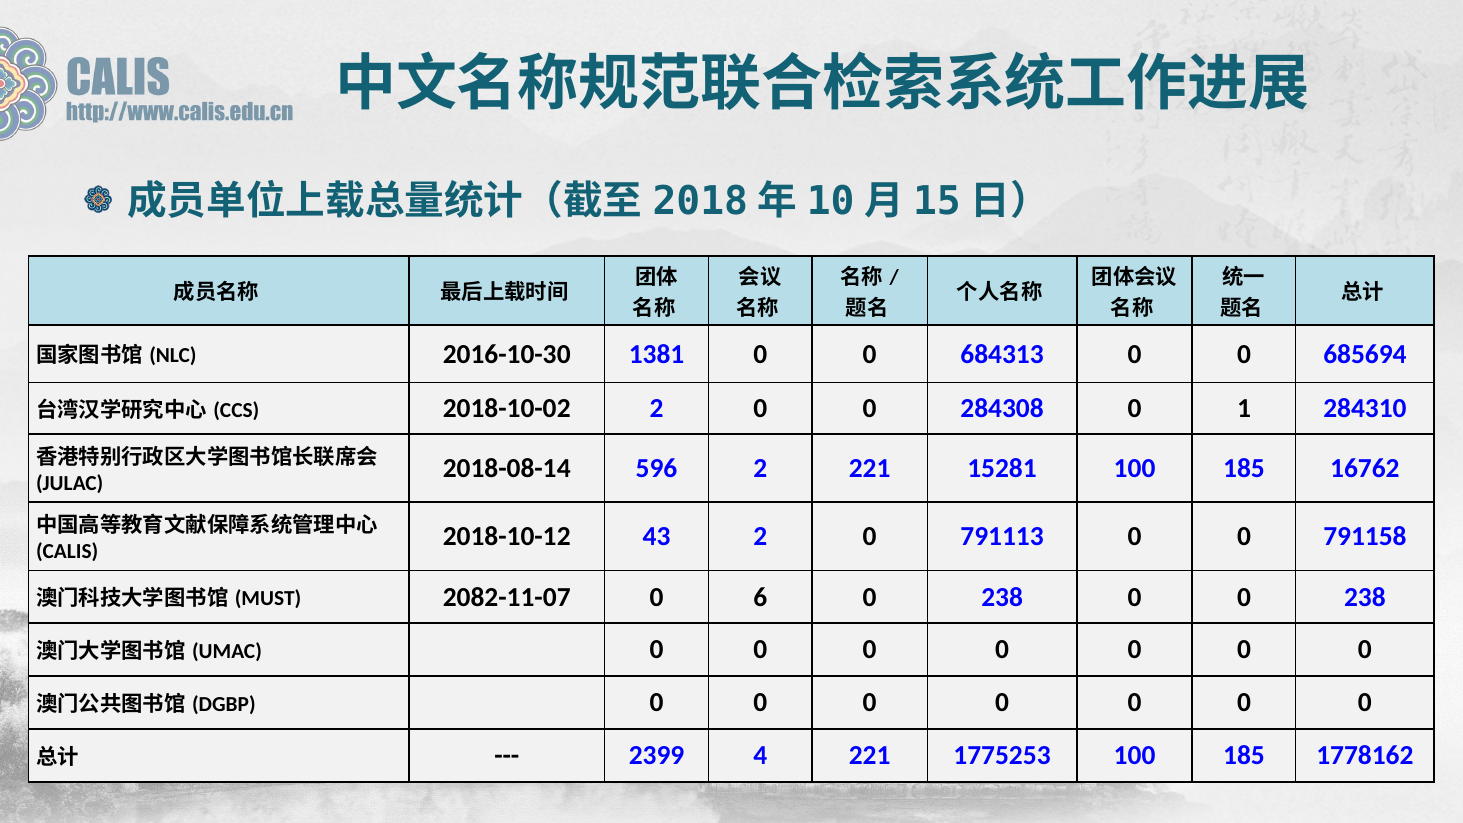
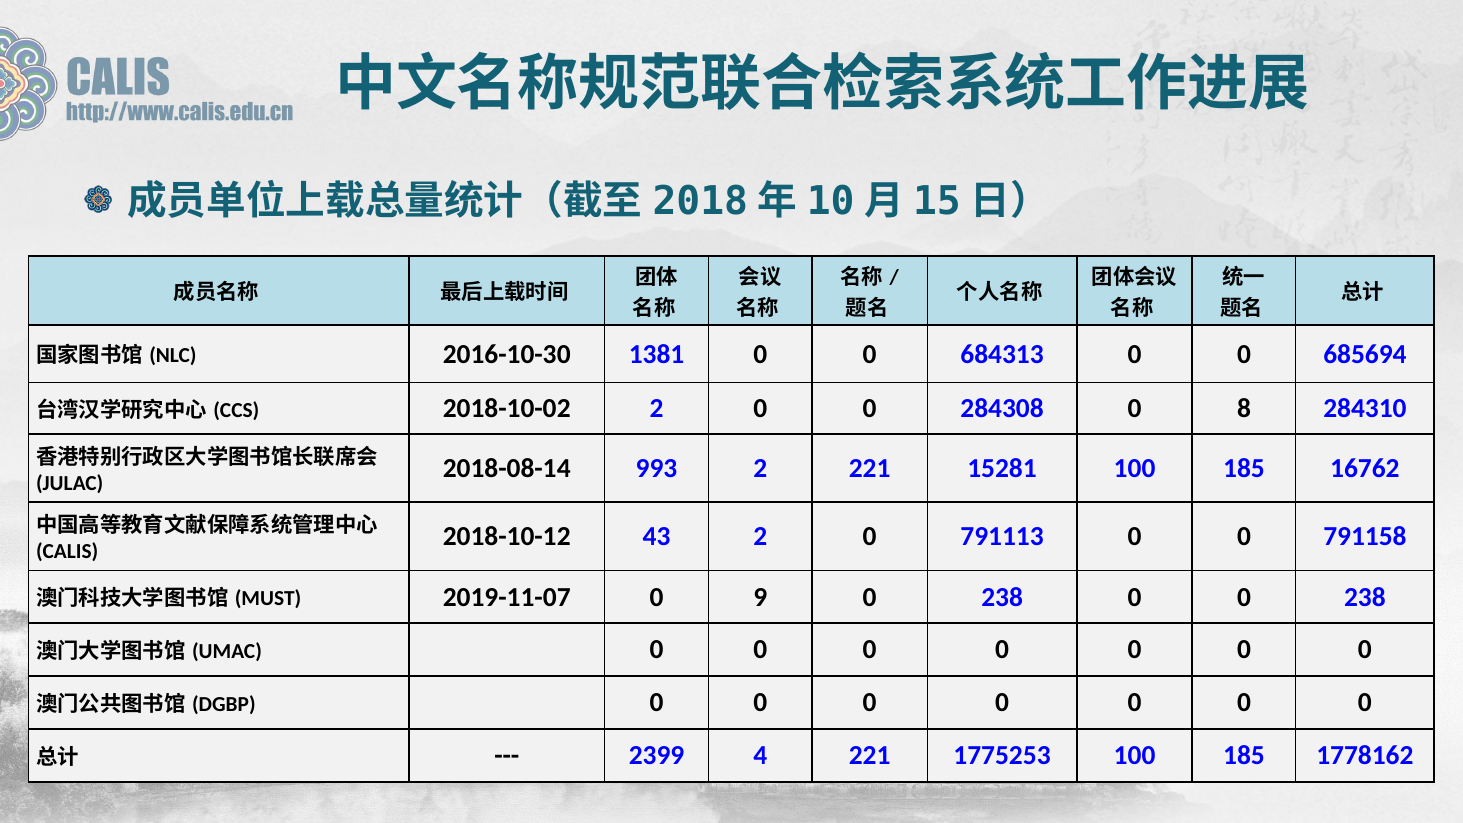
1: 1 -> 8
596: 596 -> 993
2082-11-07: 2082-11-07 -> 2019-11-07
6: 6 -> 9
